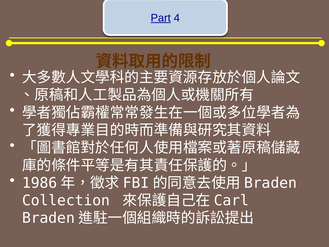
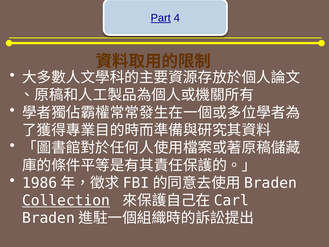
Collection underline: none -> present
